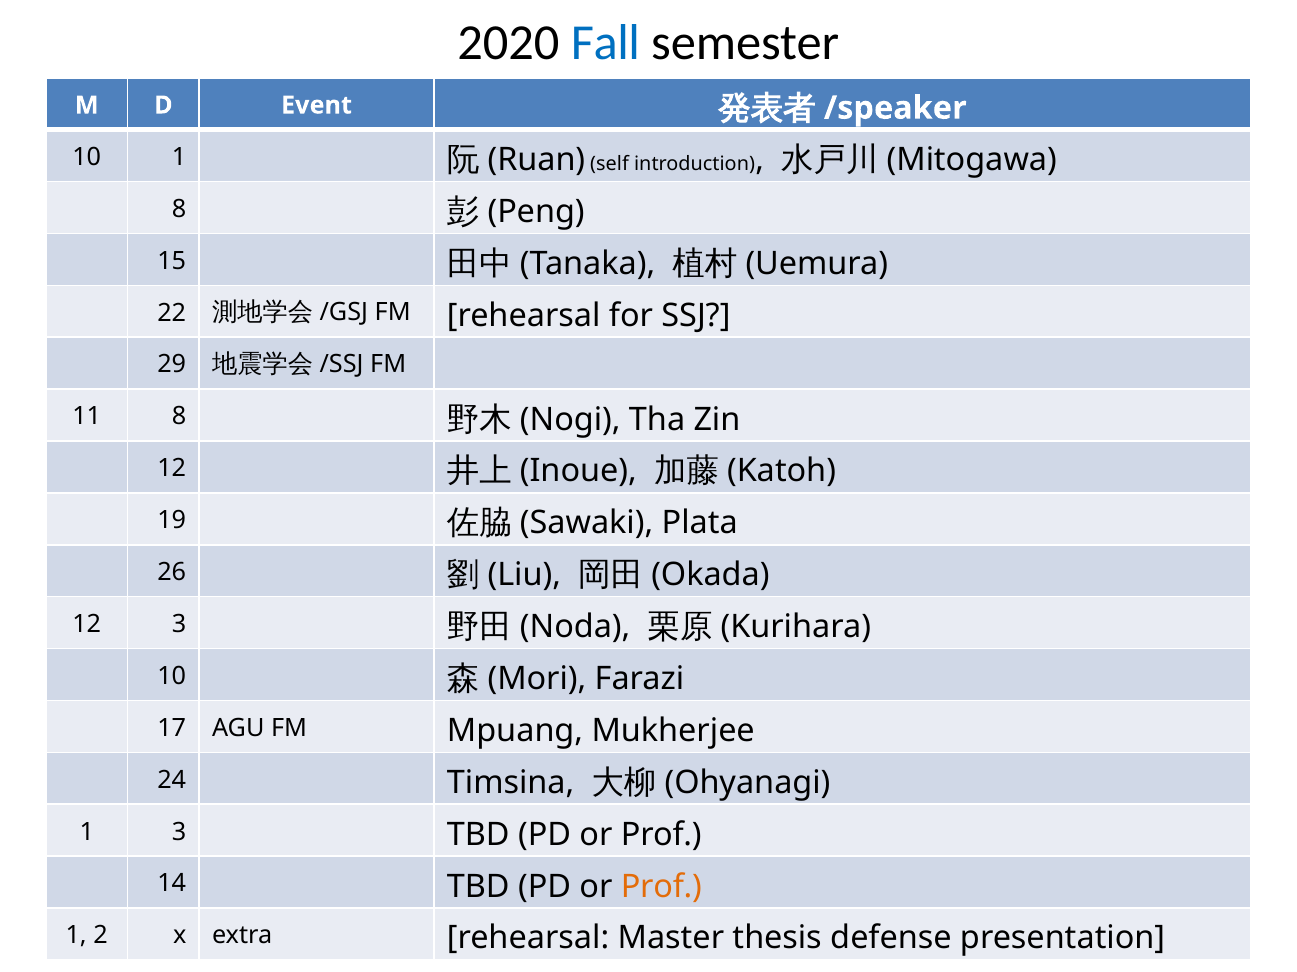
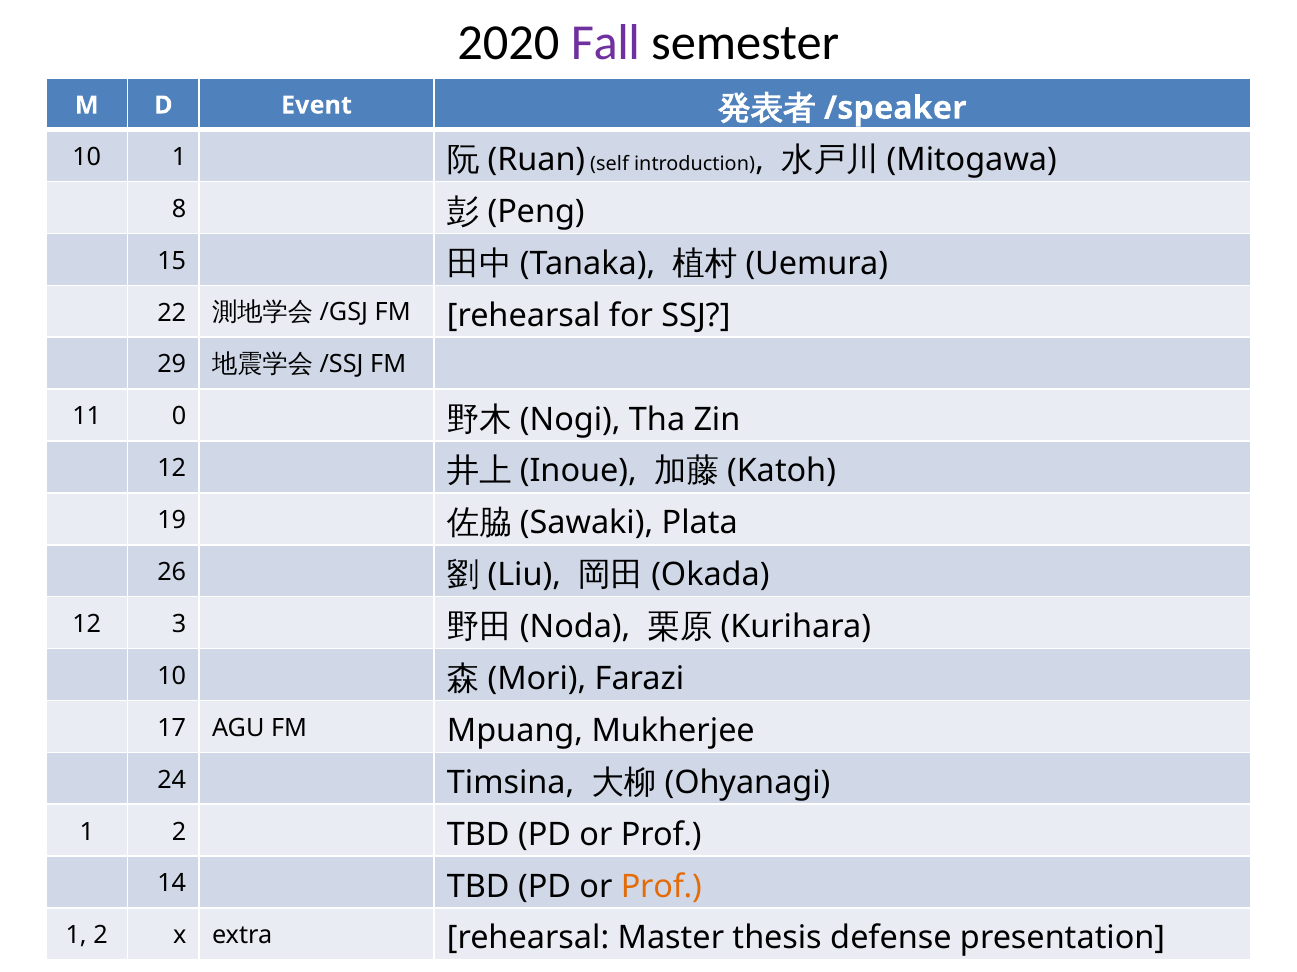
Fall colour: blue -> purple
11 8: 8 -> 0
3 at (179, 832): 3 -> 2
